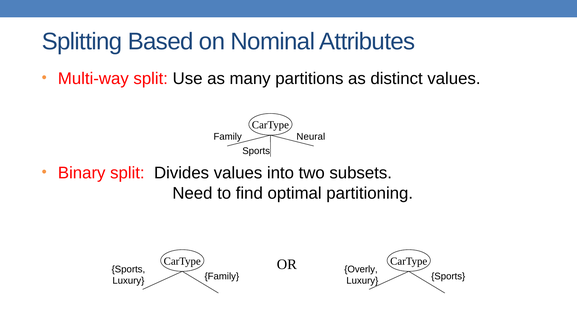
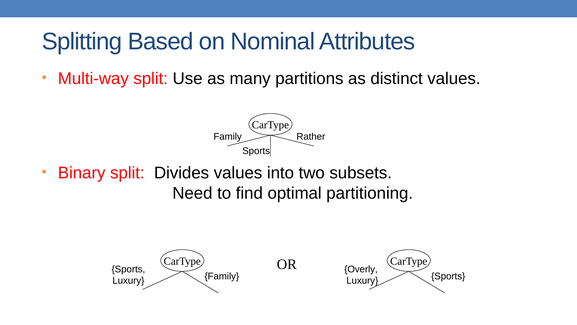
Neural: Neural -> Rather
